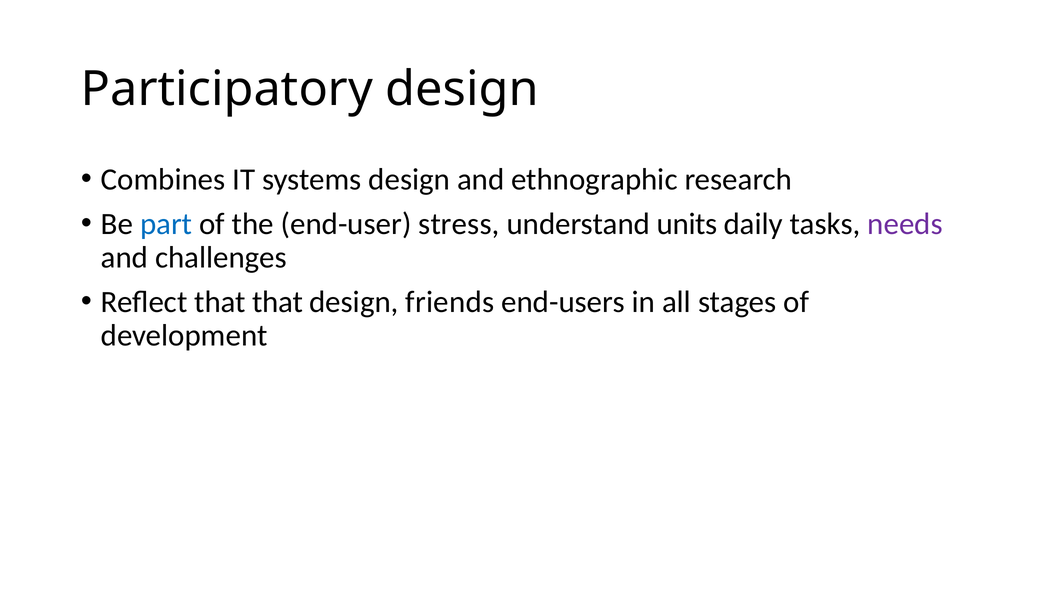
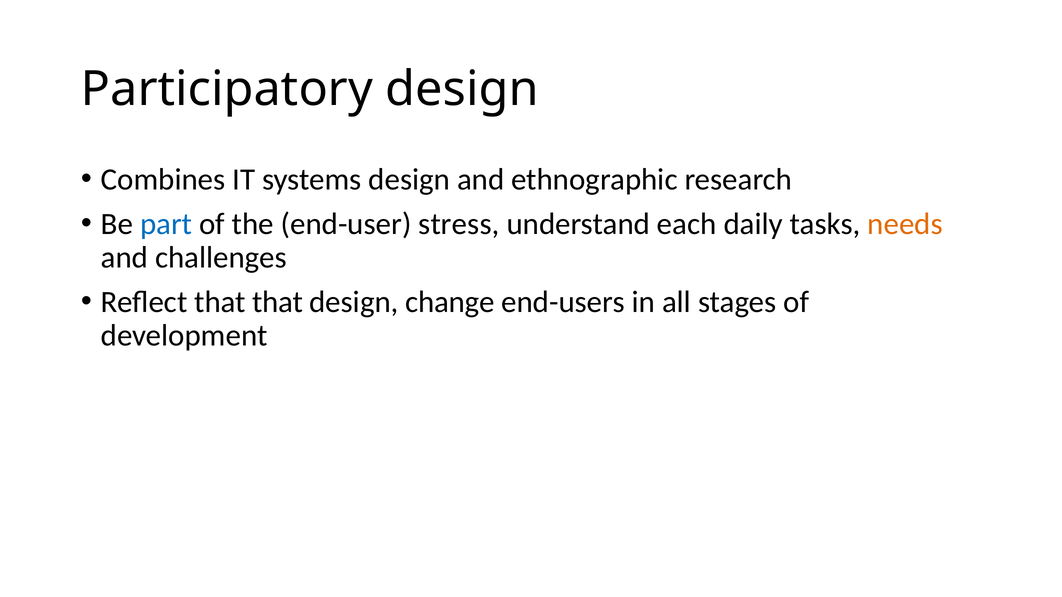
units: units -> each
needs colour: purple -> orange
friends: friends -> change
